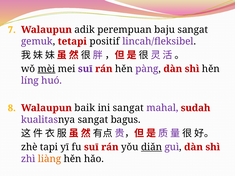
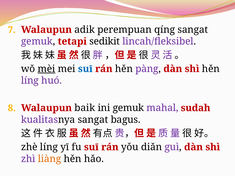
baju: baju -> qíng
positif: positif -> sedikit
suī at (85, 69) colour: purple -> blue
ini sangat: sangat -> gemuk
zhè tapi: tapi -> líng
diǎn underline: present -> none
